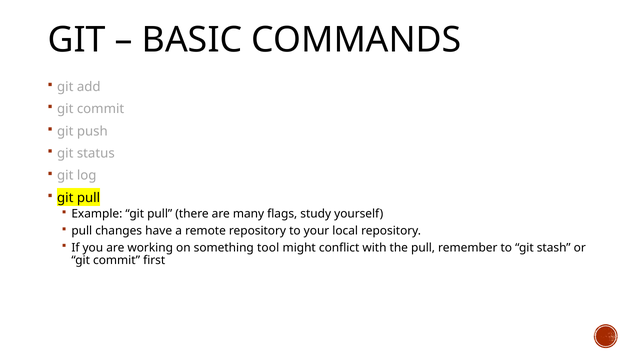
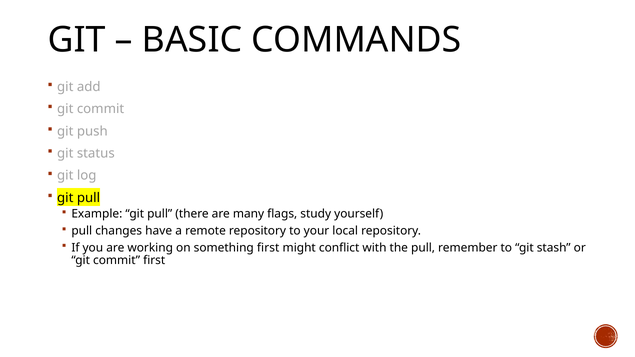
something tool: tool -> first
